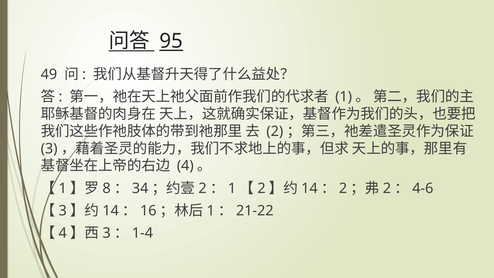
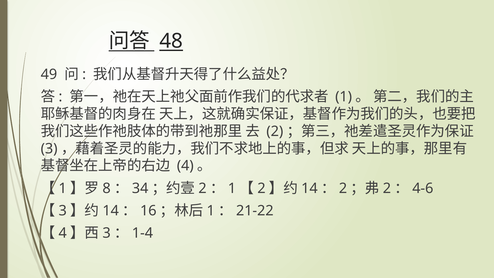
95: 95 -> 48
